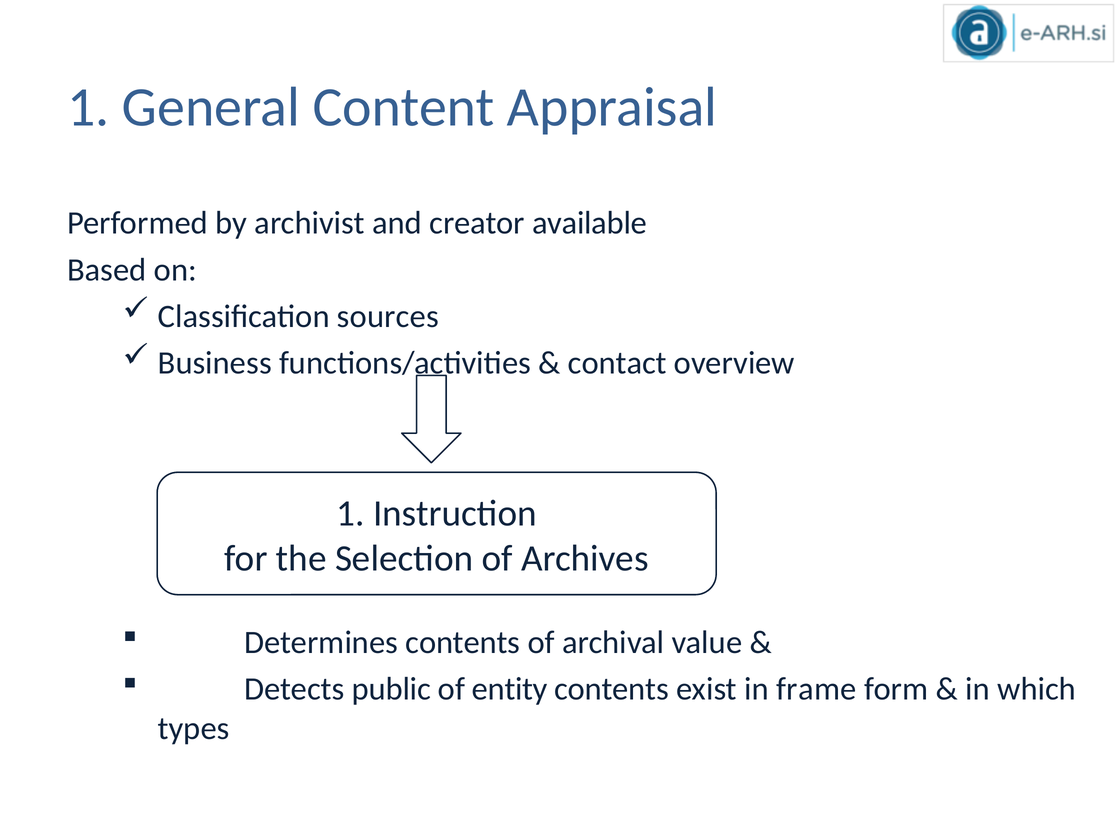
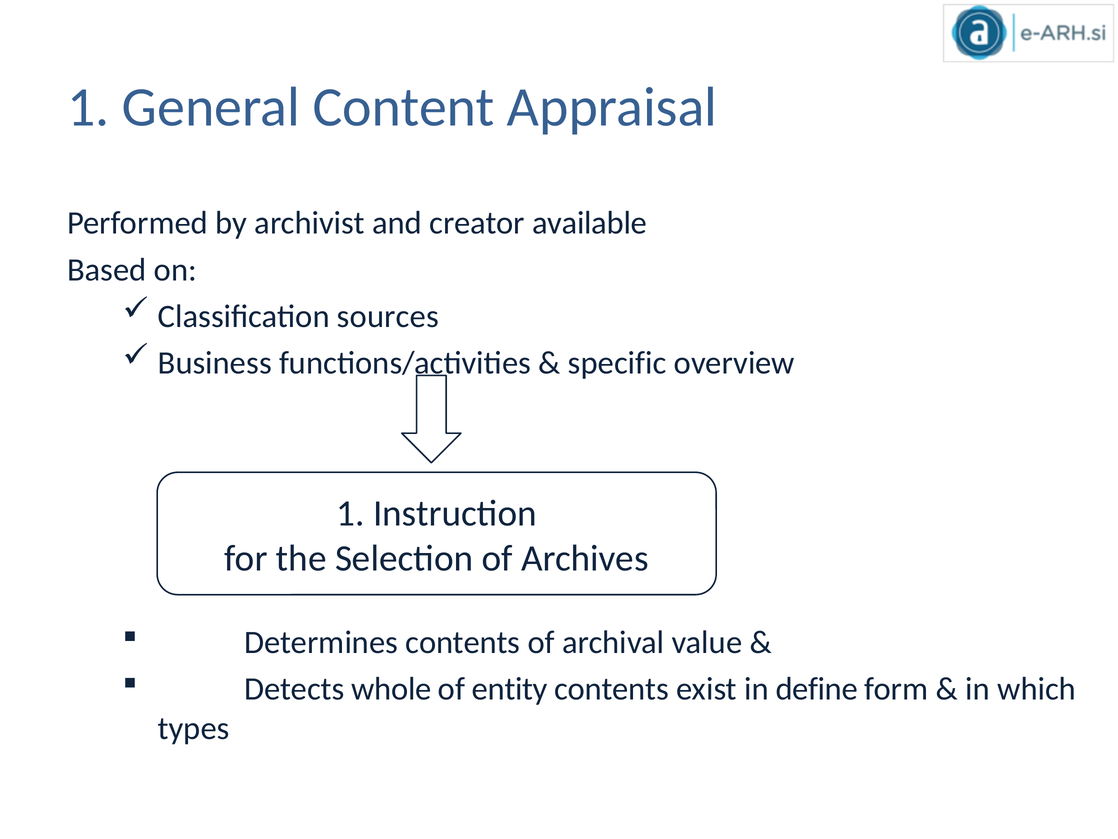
contact: contact -> specific
public: public -> whole
frame: frame -> define
